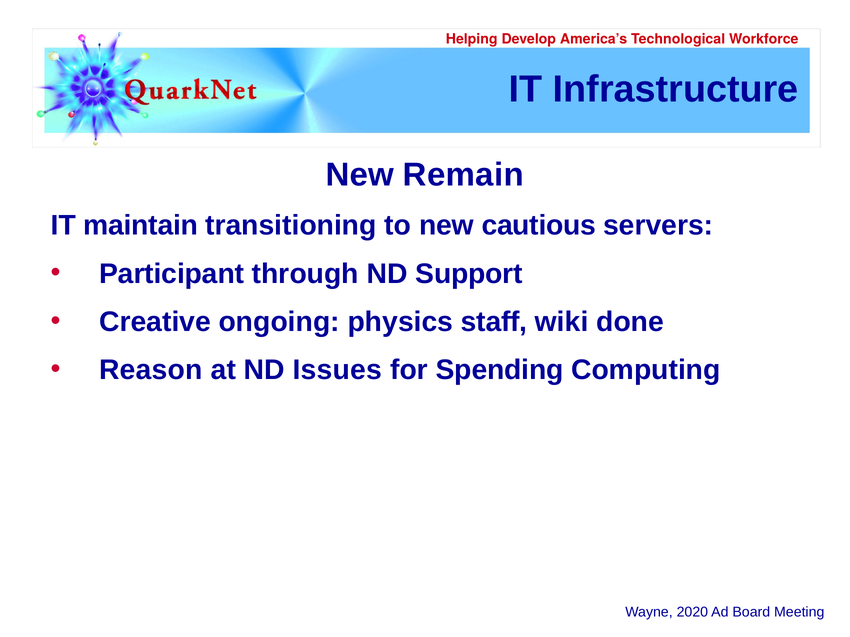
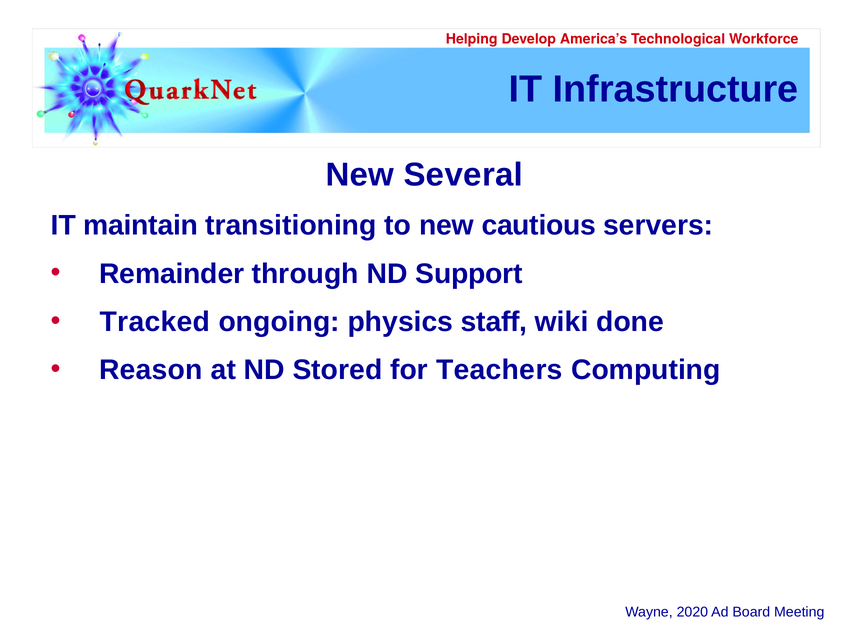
Remain: Remain -> Several
Participant: Participant -> Remainder
Creative: Creative -> Tracked
Issues: Issues -> Stored
Spending: Spending -> Teachers
